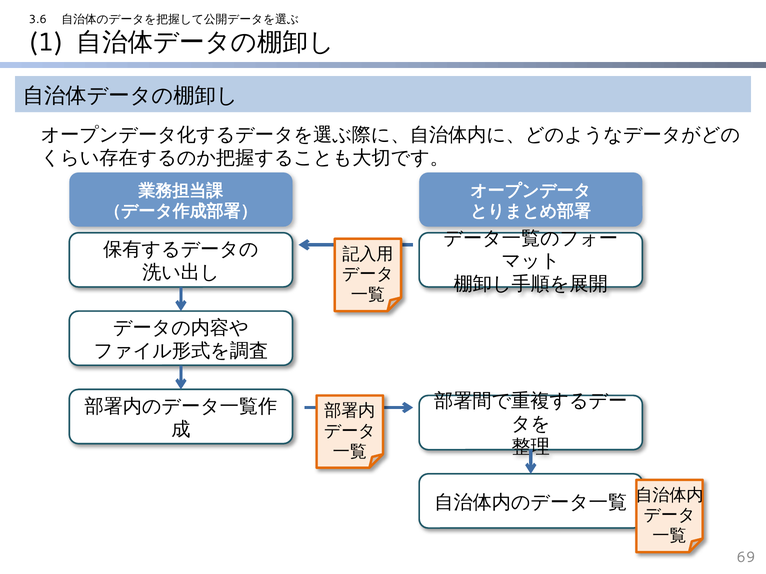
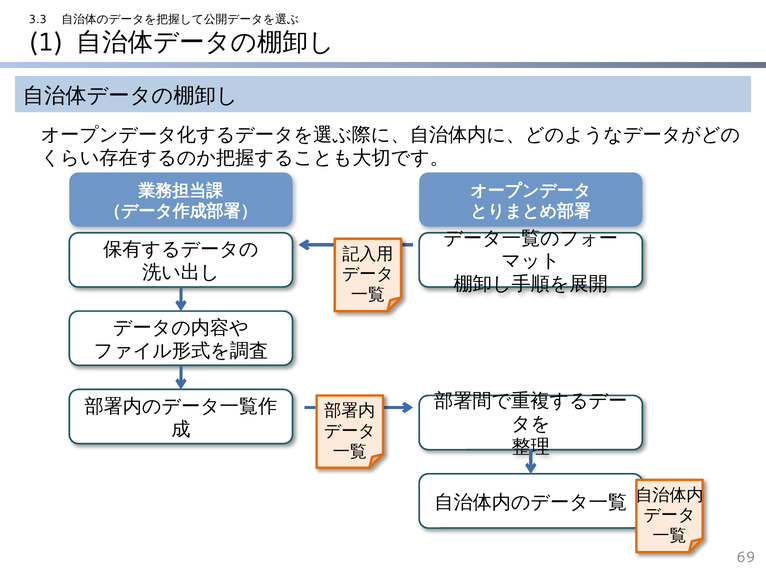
3.6: 3.6 -> 3.3
